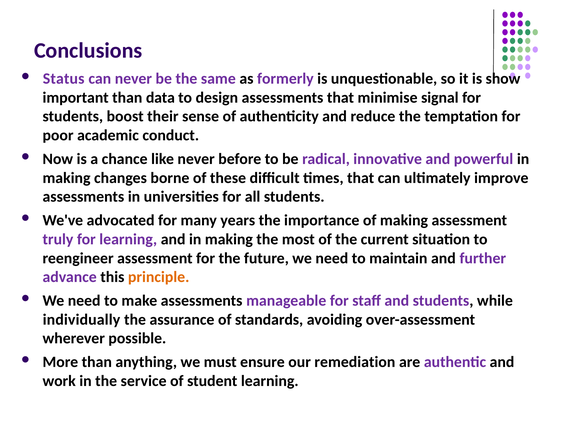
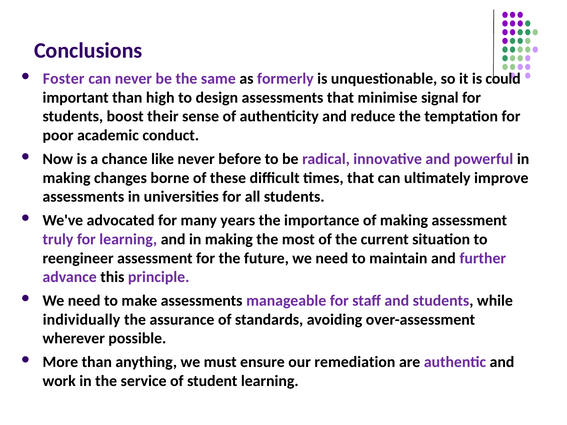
Status: Status -> Foster
show: show -> could
data: data -> high
principle colour: orange -> purple
